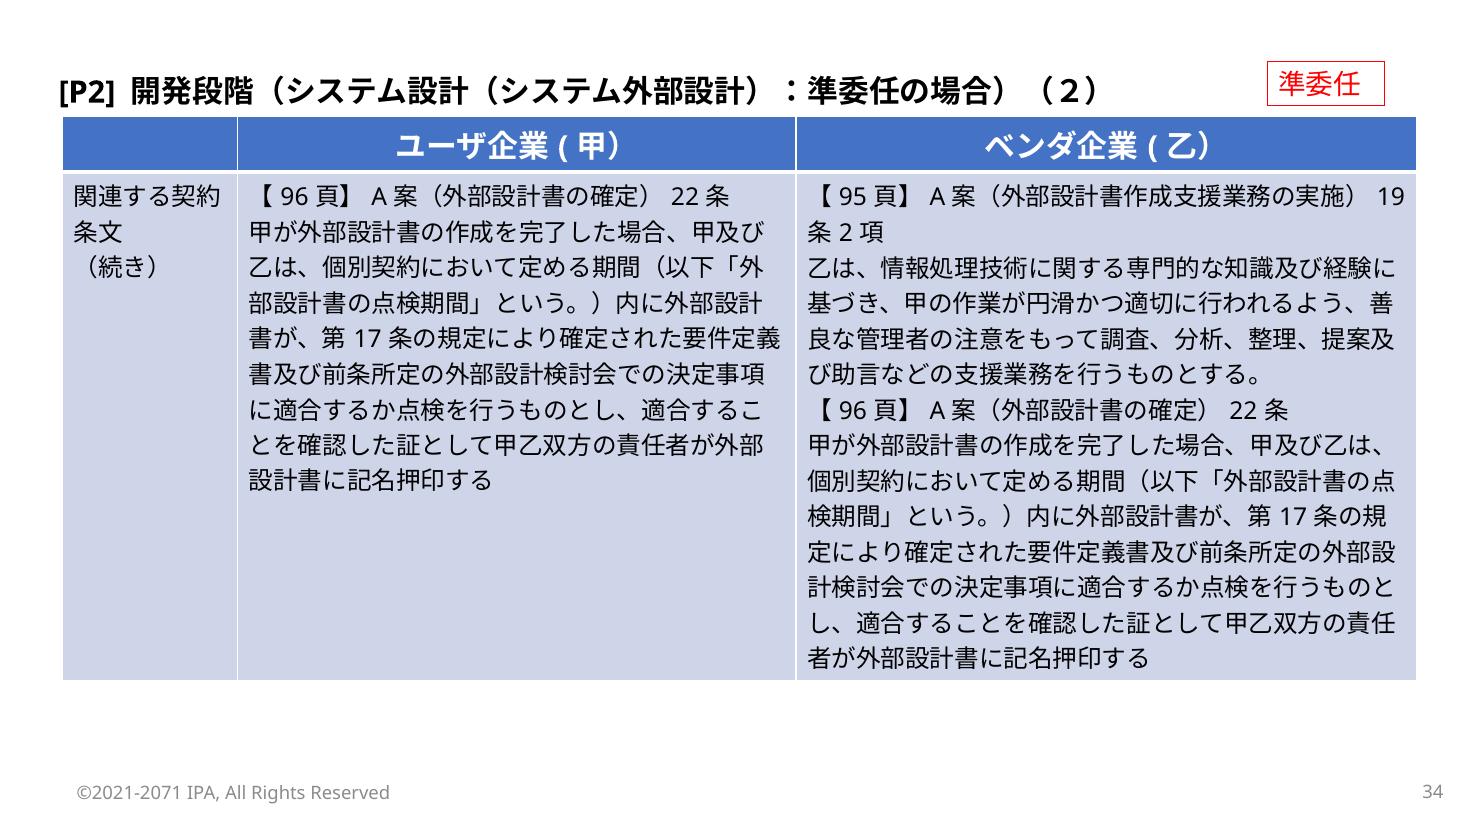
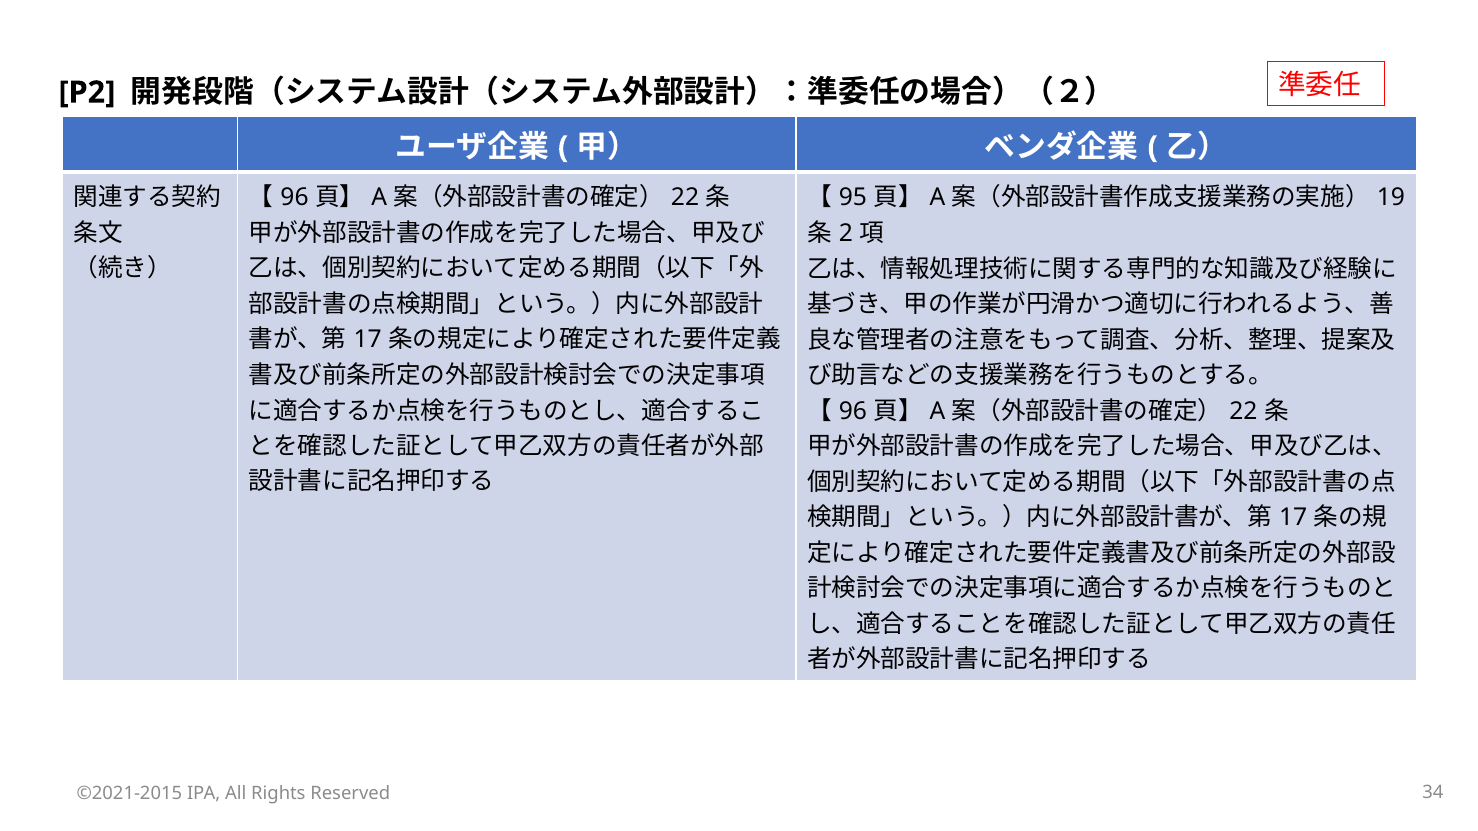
©2021-2071: ©2021-2071 -> ©2021-2015
